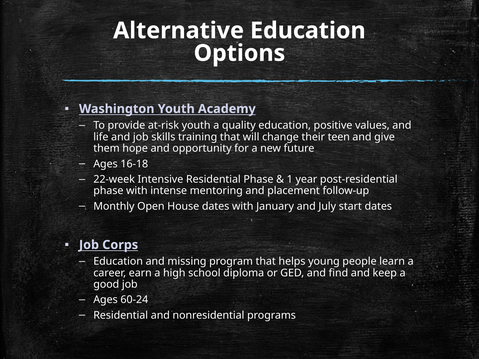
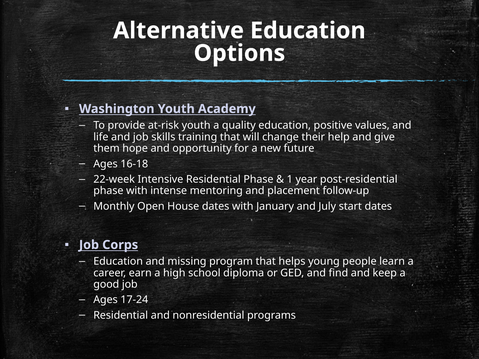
teen: teen -> help
60-24: 60-24 -> 17-24
